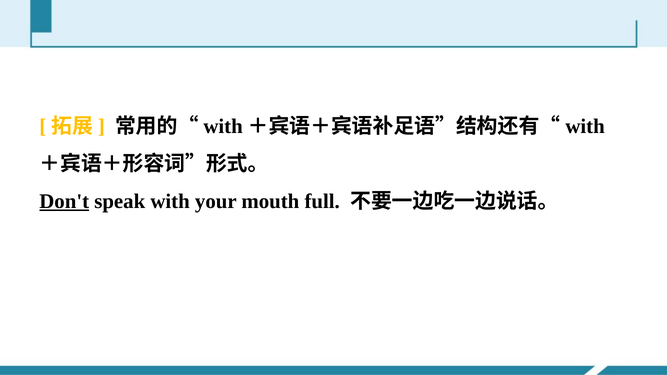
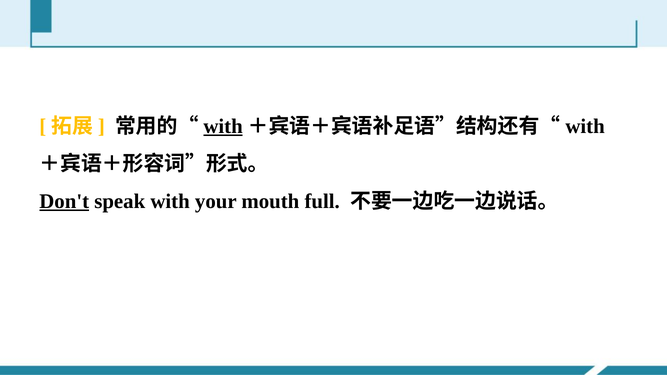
with at (223, 126) underline: none -> present
